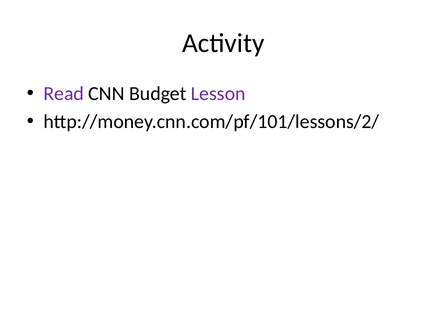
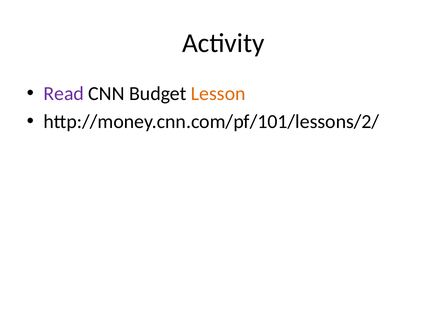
Lesson colour: purple -> orange
